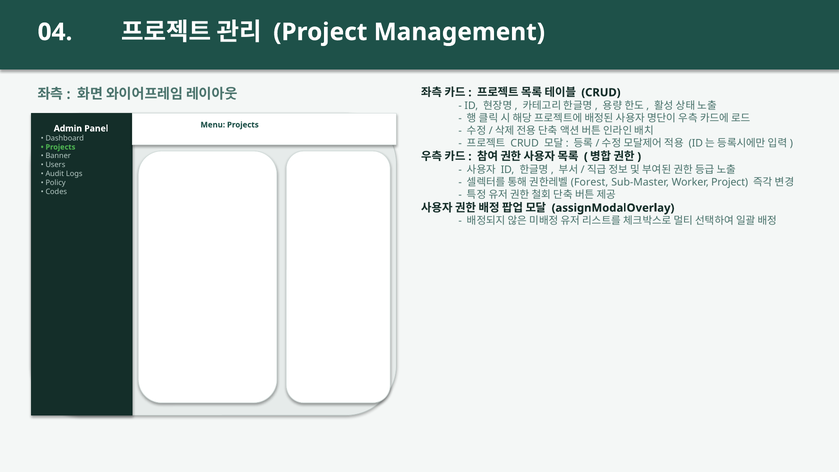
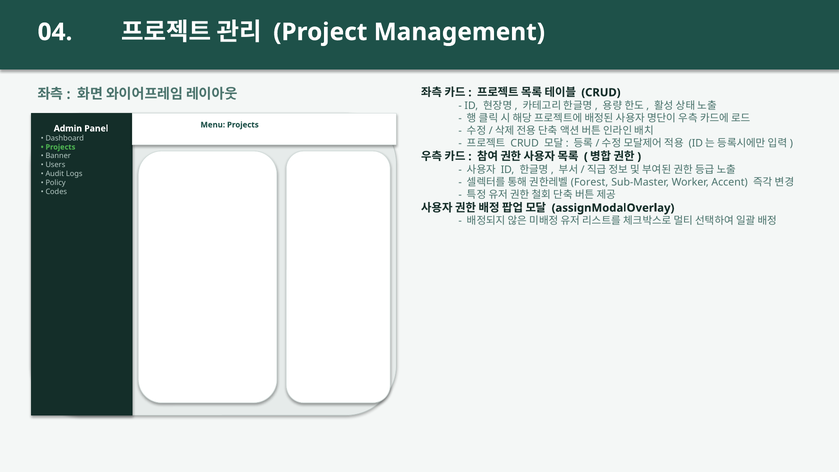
Worker Project: Project -> Accent
